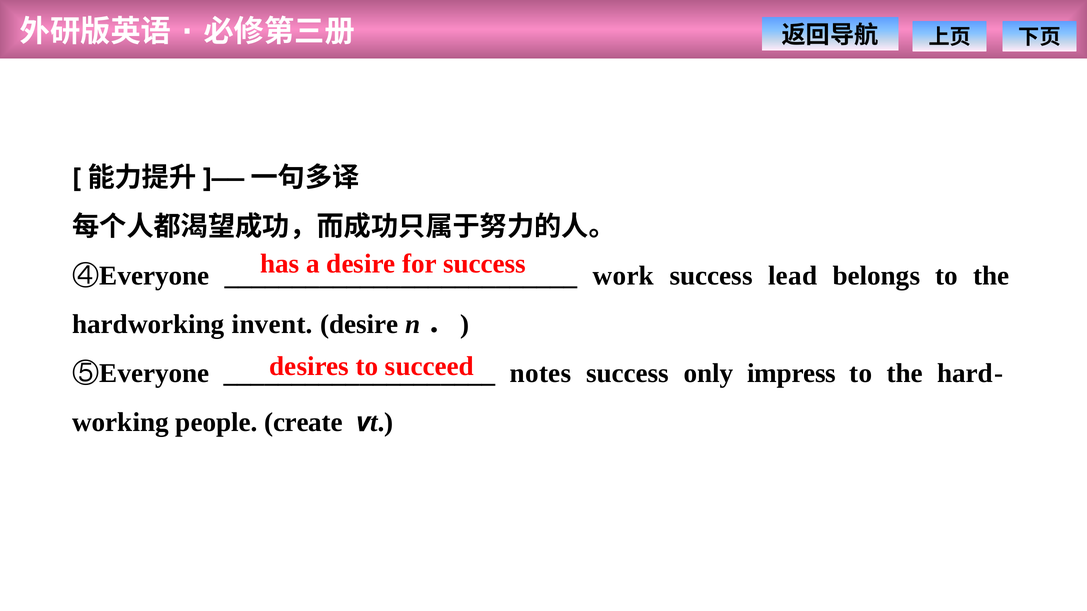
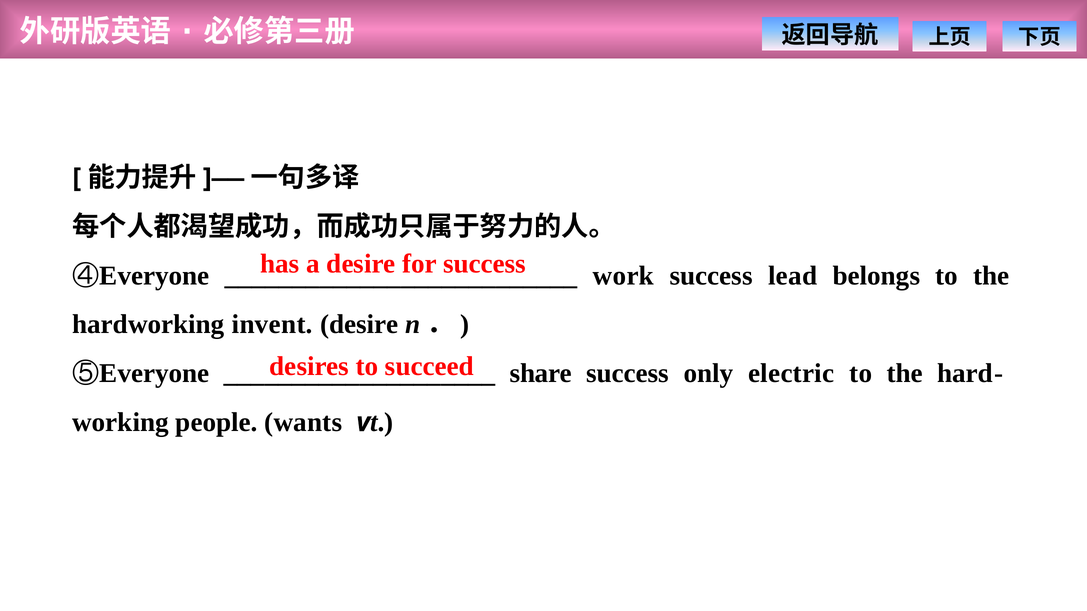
notes: notes -> share
impress: impress -> electric
create: create -> wants
